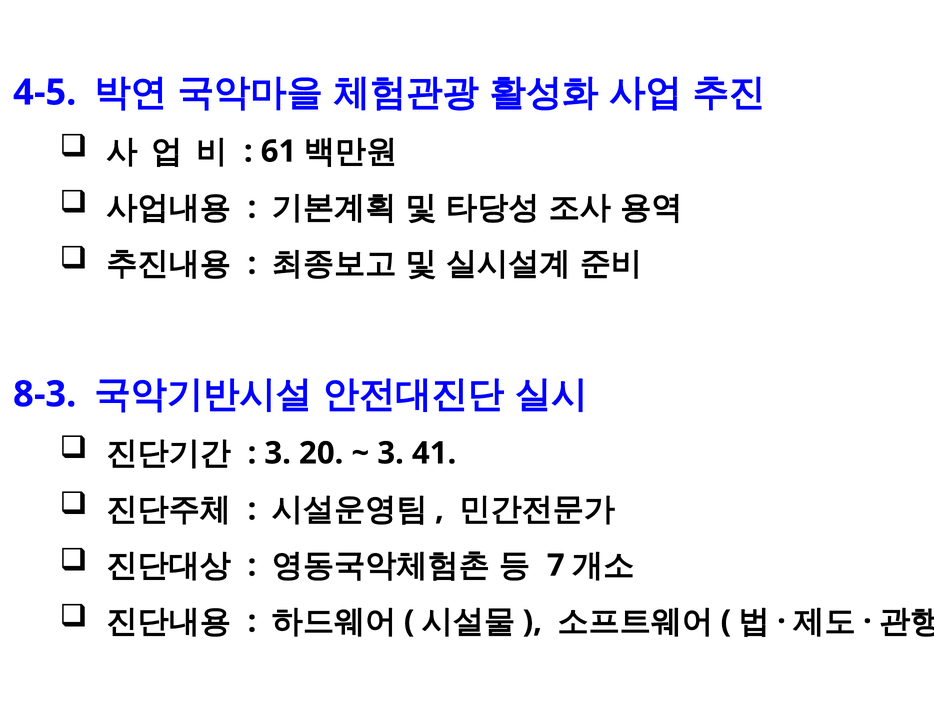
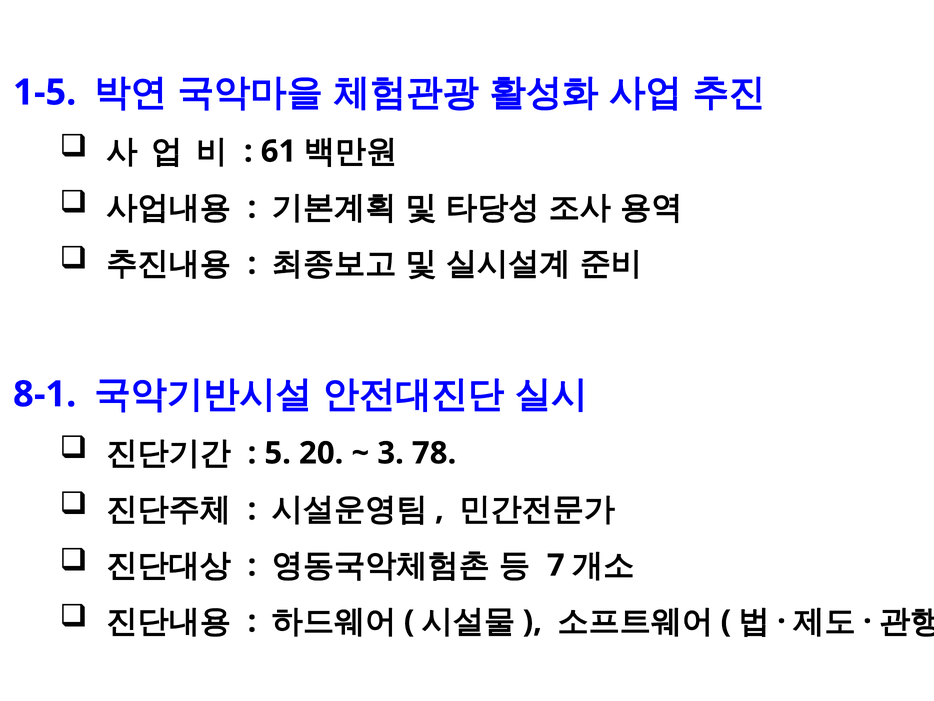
4-5: 4-5 -> 1-5
8-3: 8-3 -> 8-1
3 at (278, 453): 3 -> 5
41: 41 -> 78
